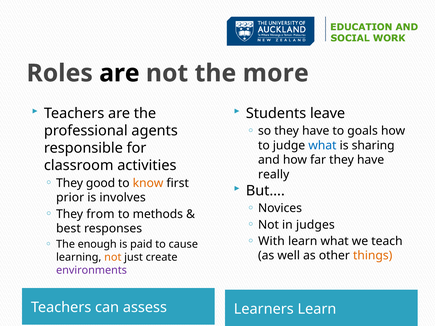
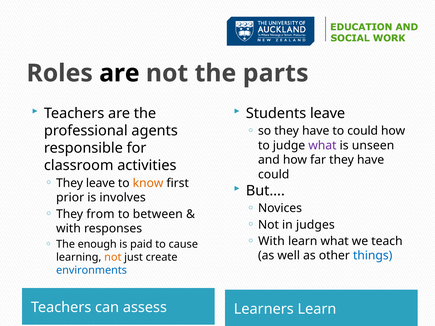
more: more -> parts
to goals: goals -> could
what at (322, 146) colour: blue -> purple
sharing: sharing -> unseen
really at (274, 175): really -> could
They good: good -> leave
methods: methods -> between
best at (68, 229): best -> with
things colour: orange -> blue
environments colour: purple -> blue
